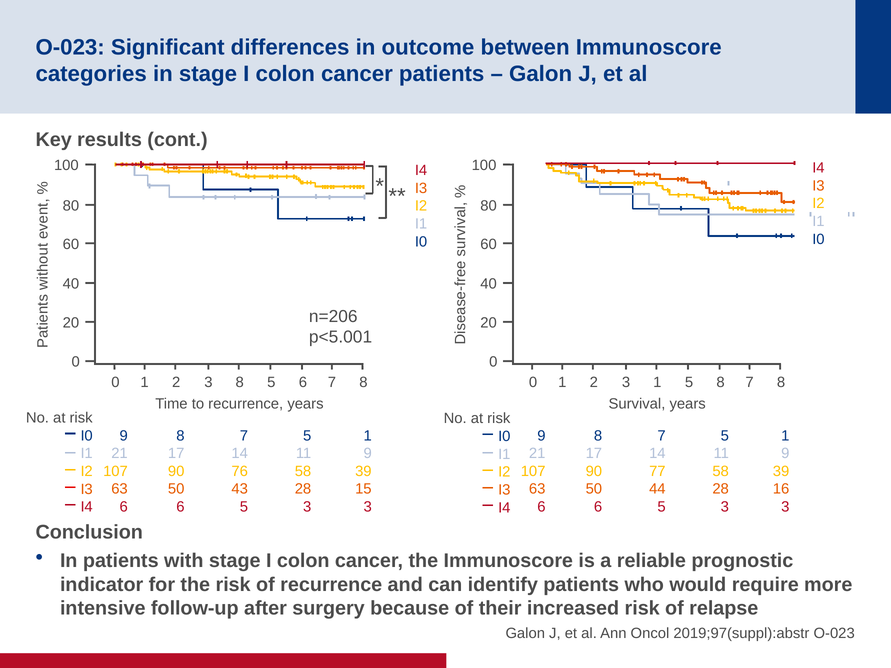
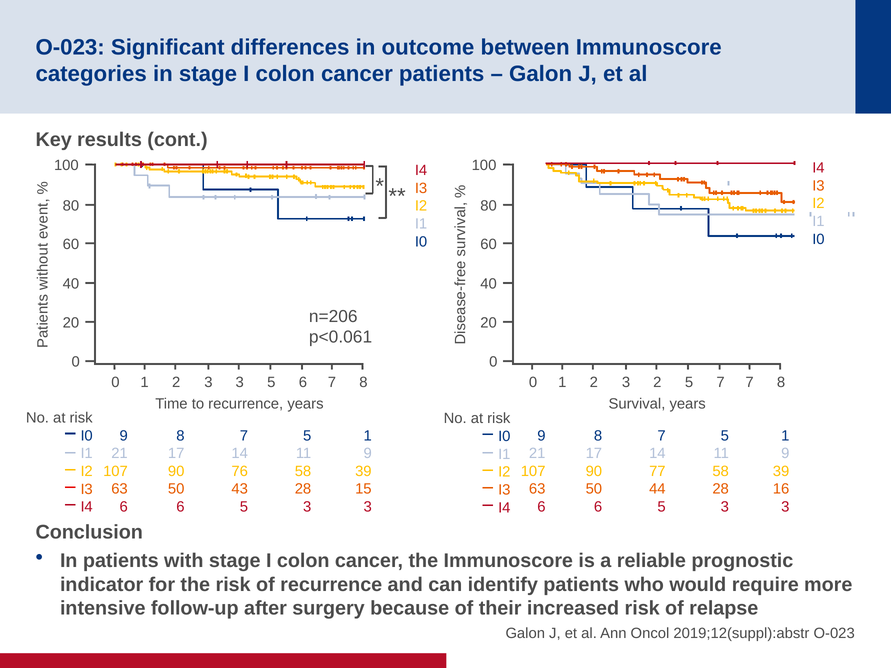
p<5.001: p<5.001 -> p<0.061
3 8: 8 -> 3
3 1: 1 -> 2
5 8: 8 -> 7
2019;97(suppl):abstr: 2019;97(suppl):abstr -> 2019;12(suppl):abstr
